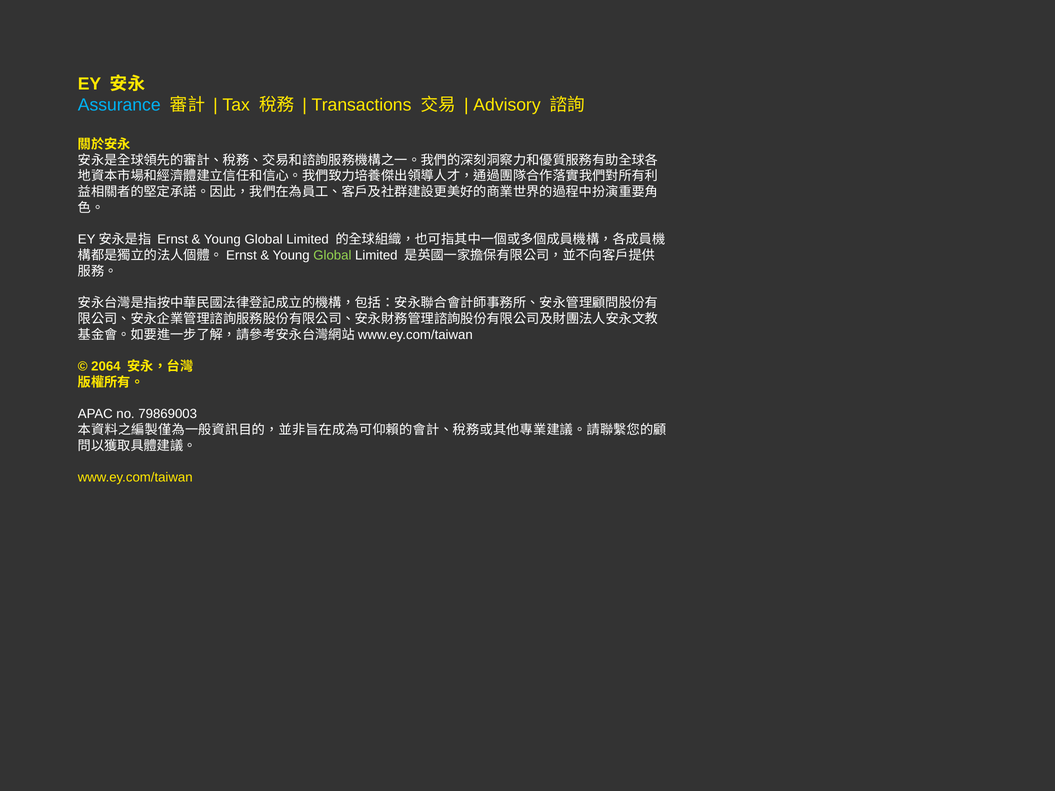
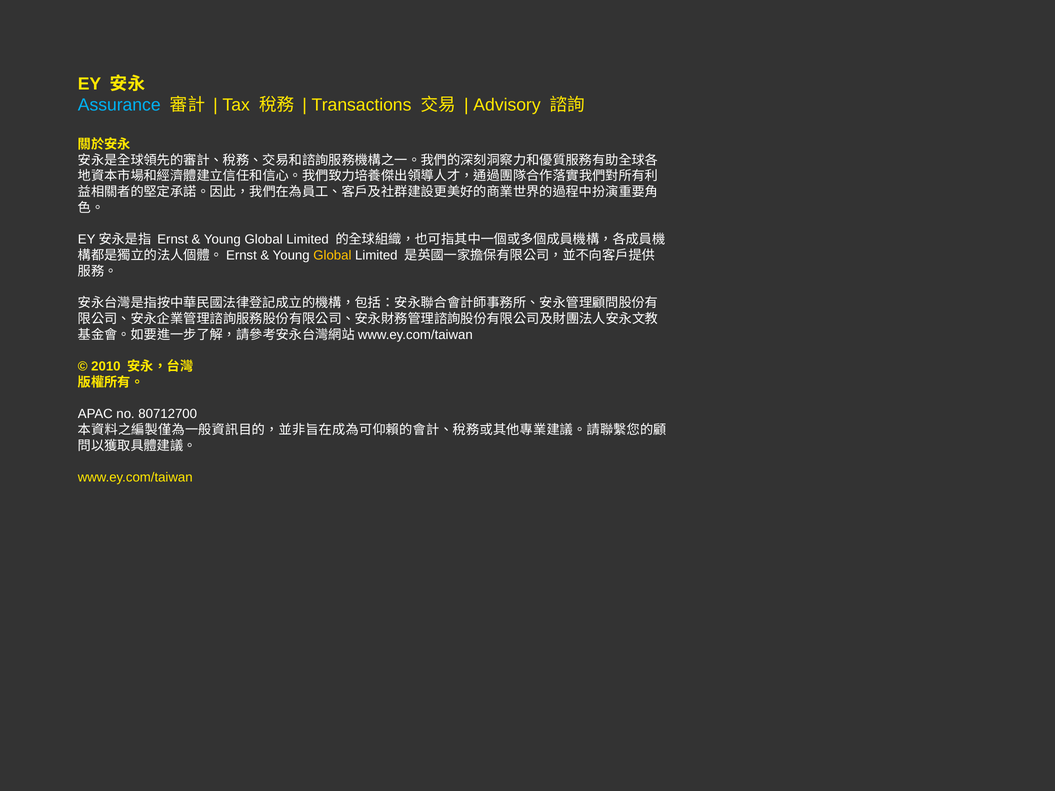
Global at (332, 256) colour: light green -> yellow
2064: 2064 -> 2010
79869003: 79869003 -> 80712700
